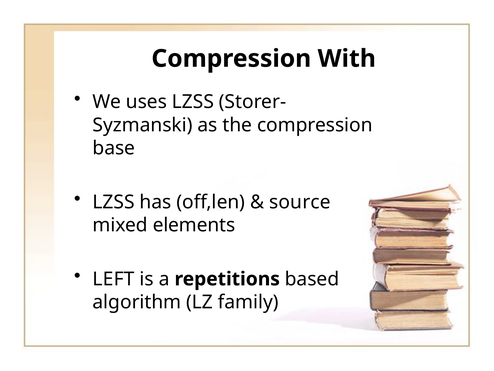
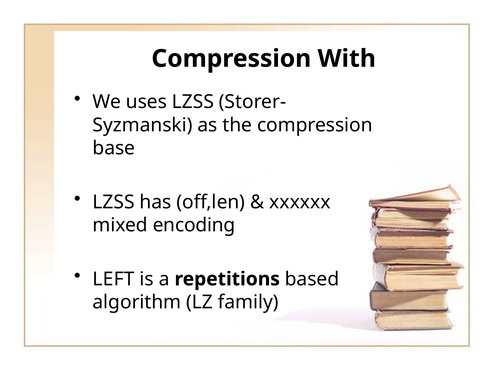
source: source -> xxxxxx
elements: elements -> encoding
